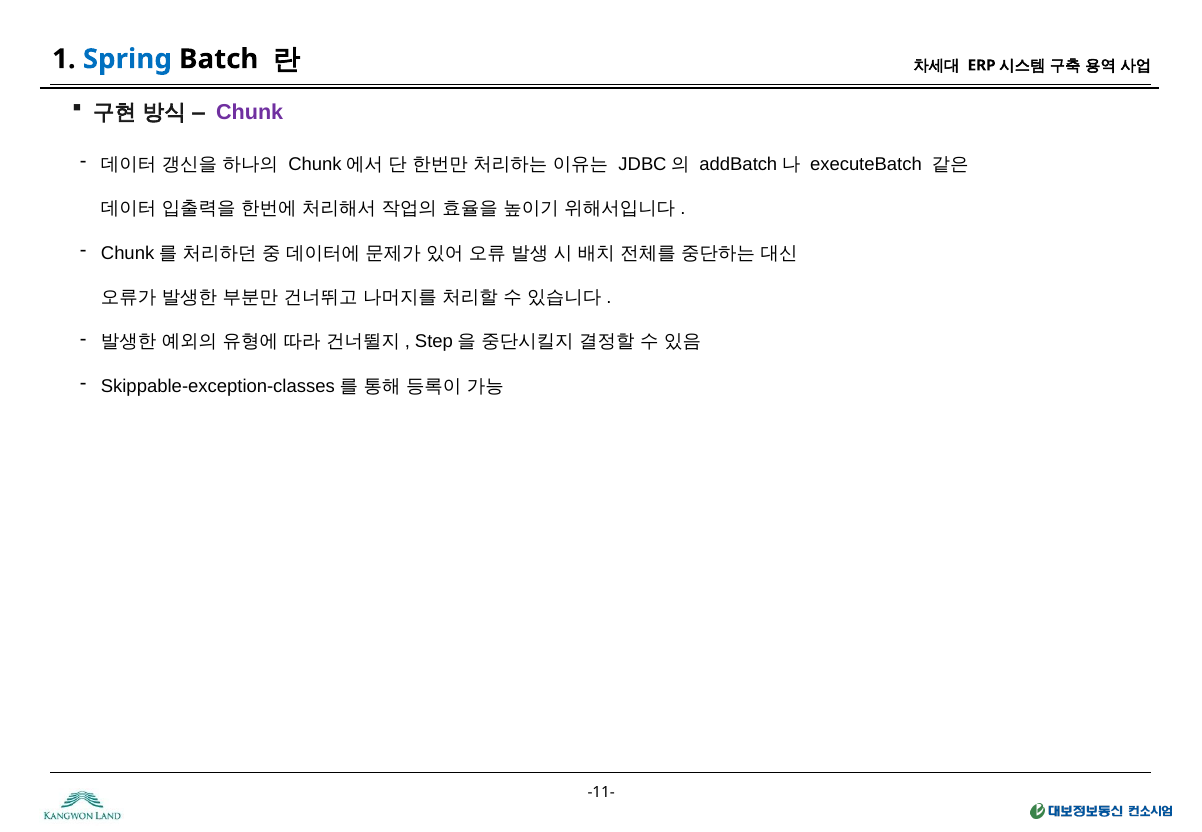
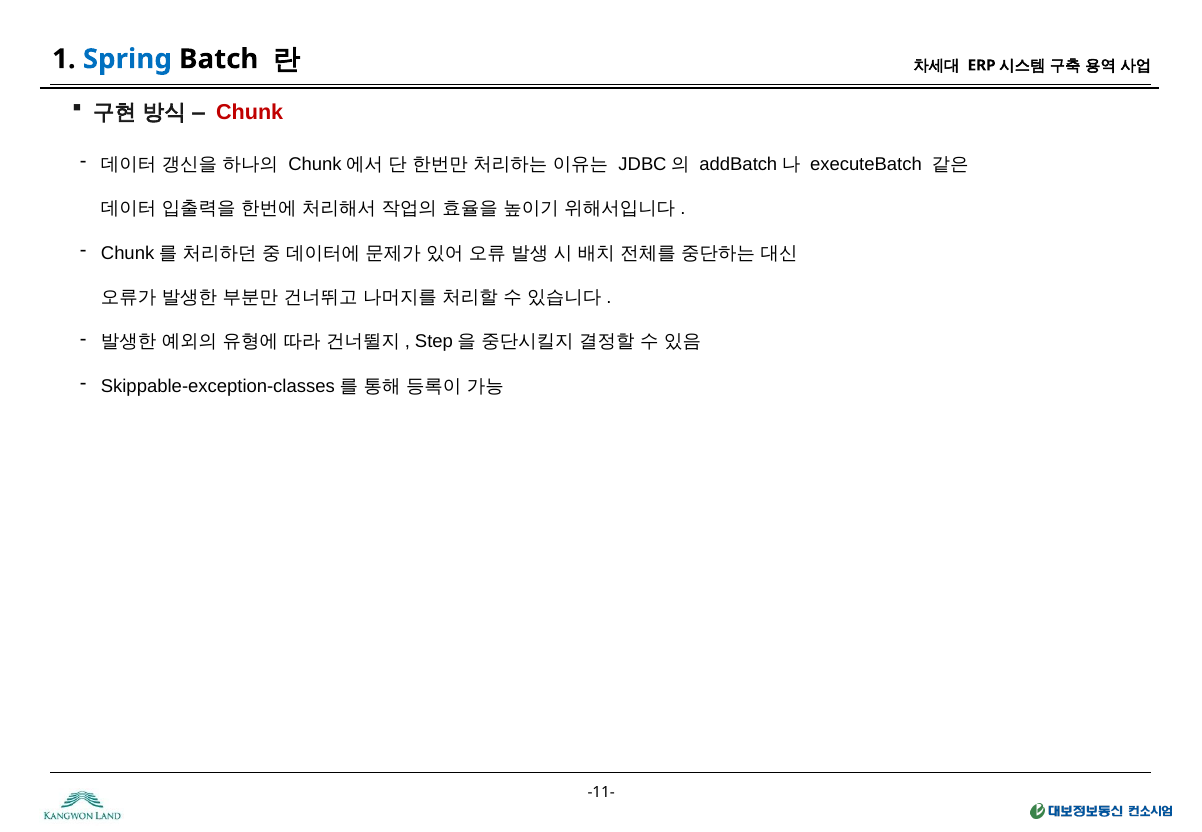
Chunk colour: purple -> red
